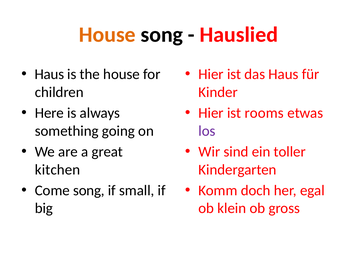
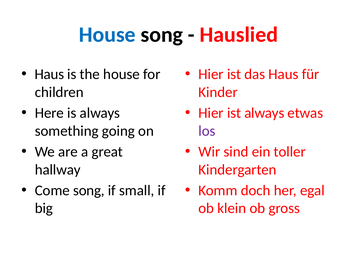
House at (107, 35) colour: orange -> blue
ist rooms: rooms -> always
kitchen: kitchen -> hallway
